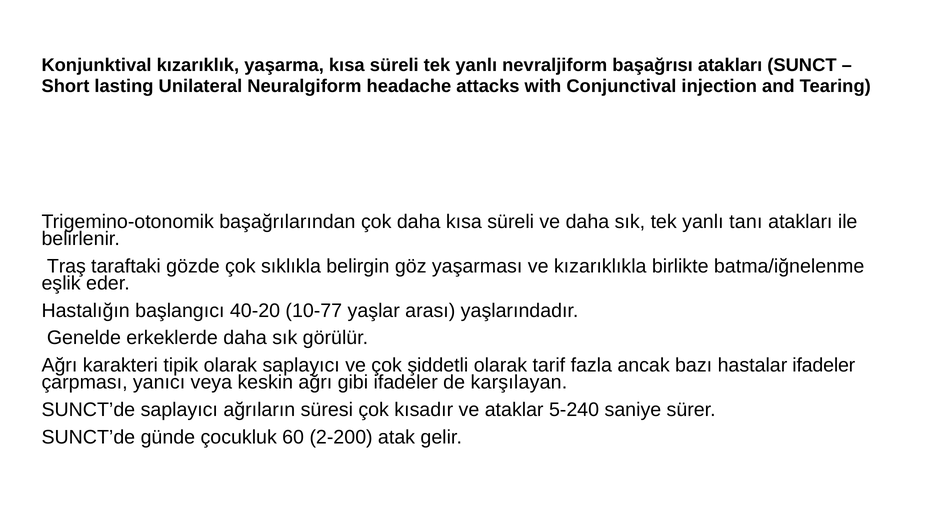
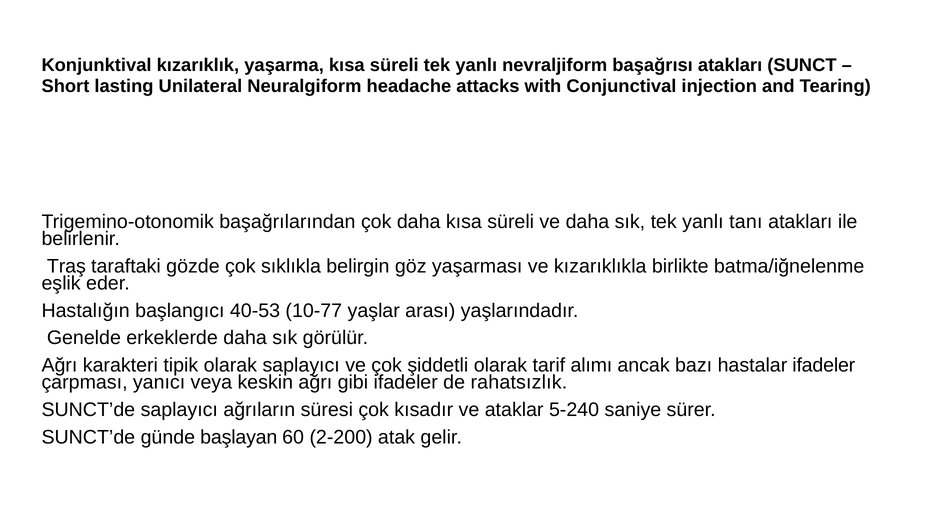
40-20: 40-20 -> 40-53
fazla: fazla -> alımı
karşılayan: karşılayan -> rahatsızlık
çocukluk: çocukluk -> başlayan
